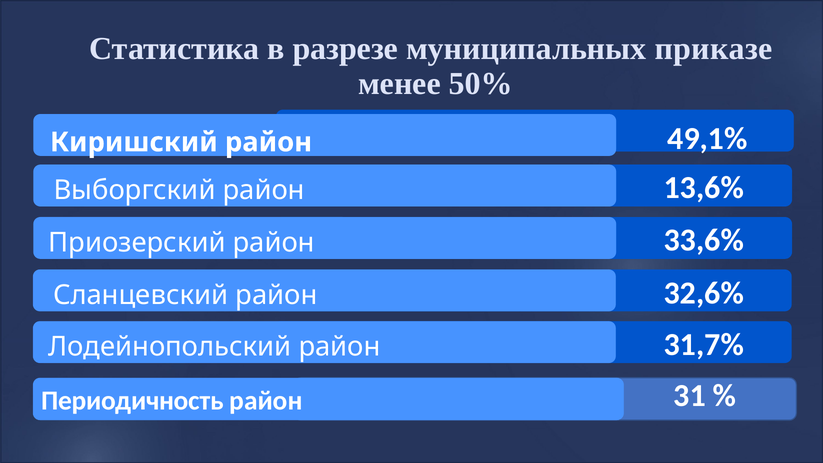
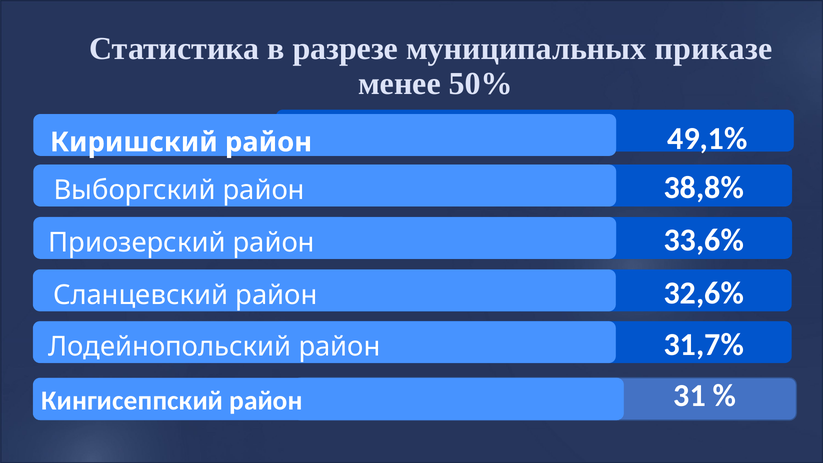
13,6%: 13,6% -> 38,8%
Периодичность: Периодичность -> Кингисеппский
